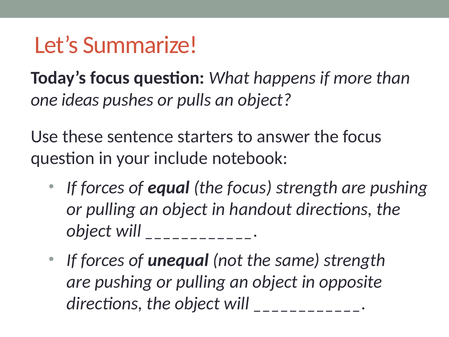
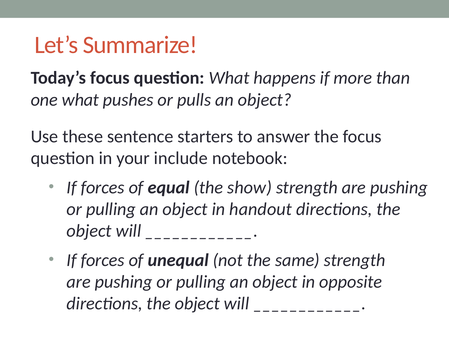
one ideas: ideas -> what
equal the focus: focus -> show
